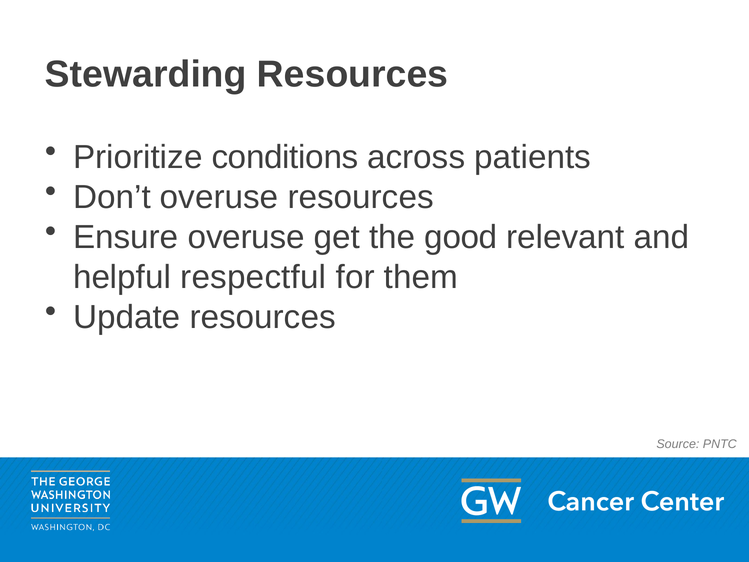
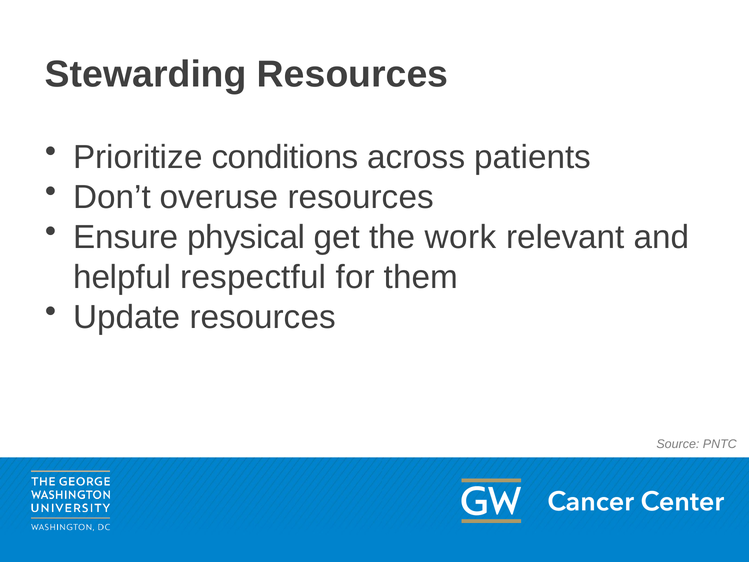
Ensure overuse: overuse -> physical
good: good -> work
